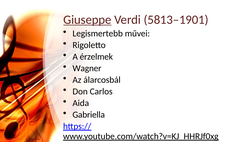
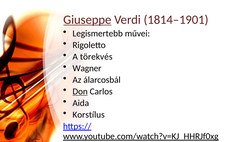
5813–1901: 5813–1901 -> 1814–1901
érzelmek: érzelmek -> törekvés
Don underline: none -> present
Gabriella: Gabriella -> Korstílus
